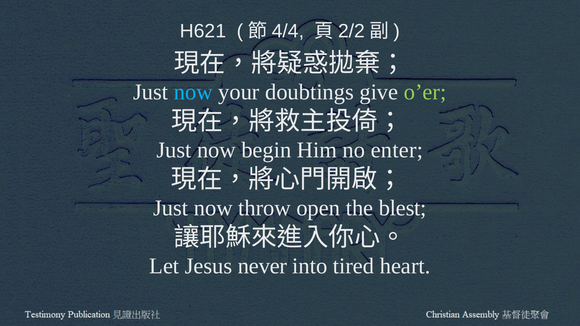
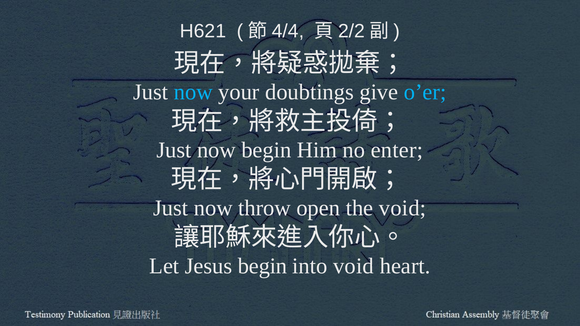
o’er colour: light green -> light blue
the blest: blest -> void
Jesus never: never -> begin
into tired: tired -> void
